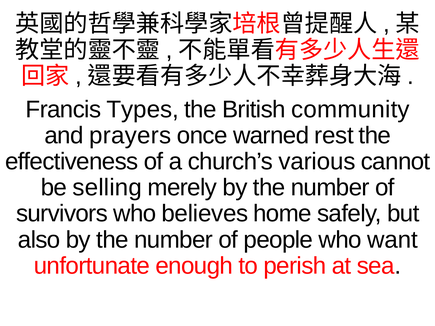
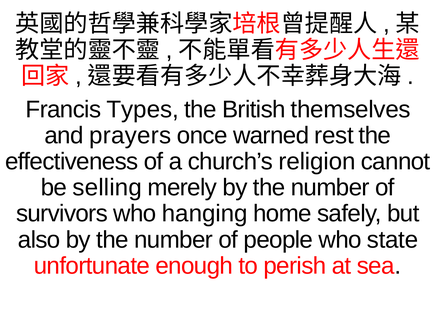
community: community -> themselves
various: various -> religion
believes: believes -> hanging
want: want -> state
